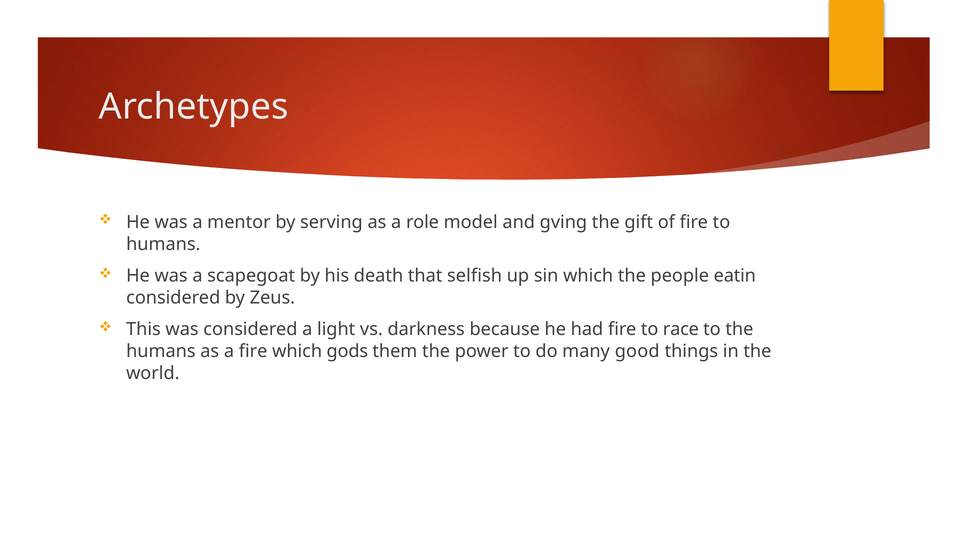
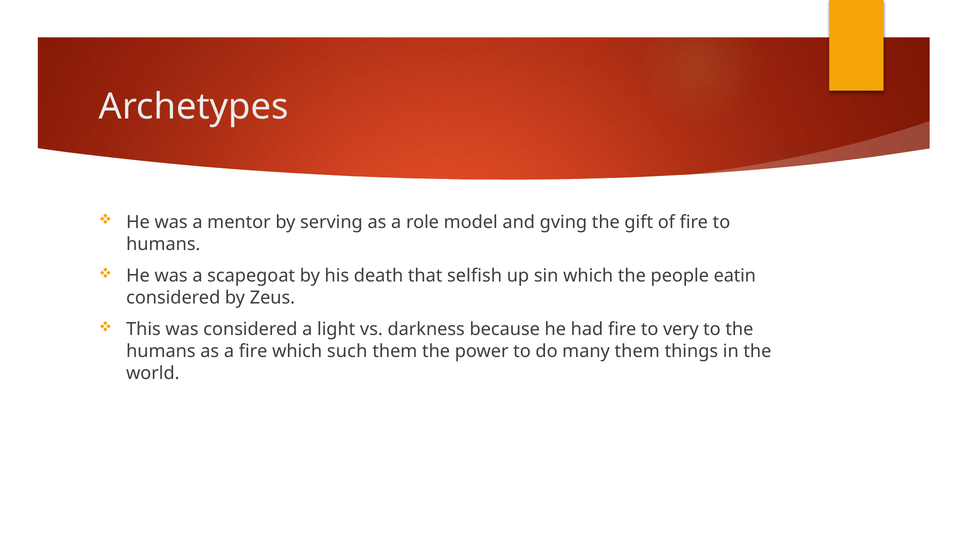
race: race -> very
gods: gods -> such
many good: good -> them
